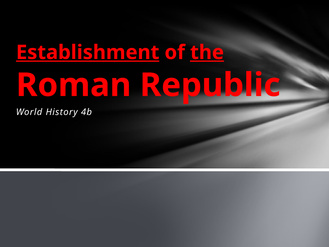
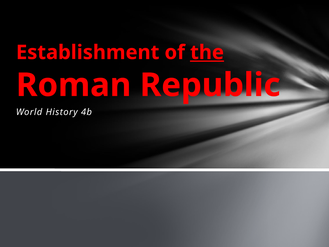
Establishment underline: present -> none
